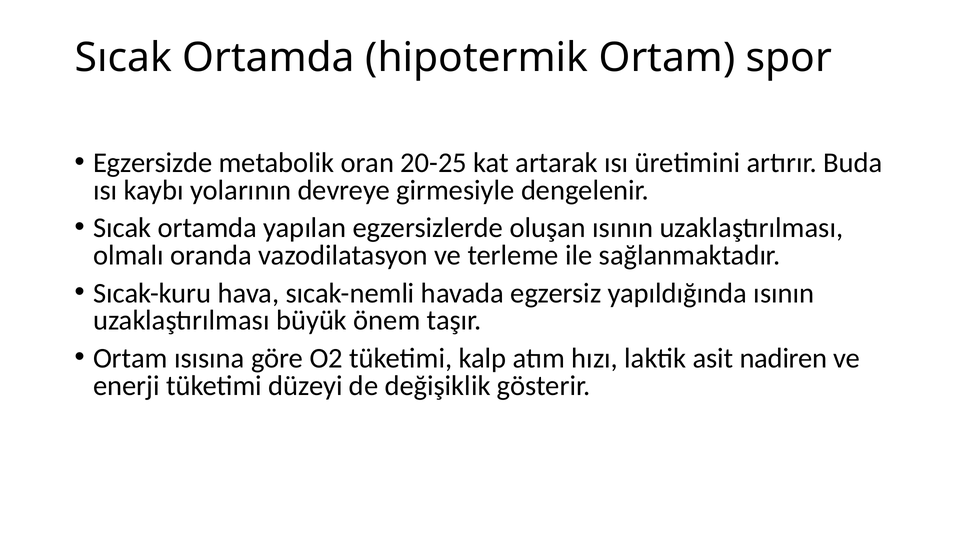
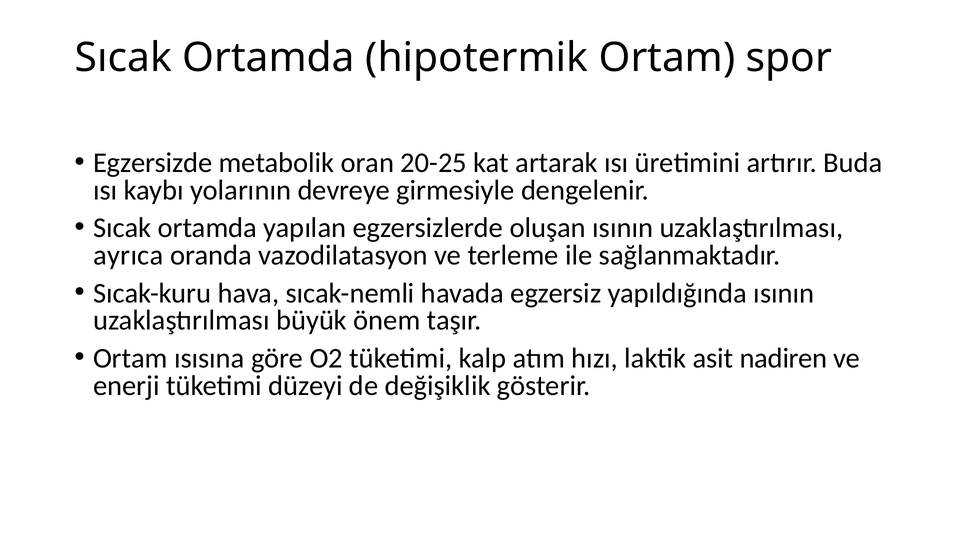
olmalı: olmalı -> ayrıca
